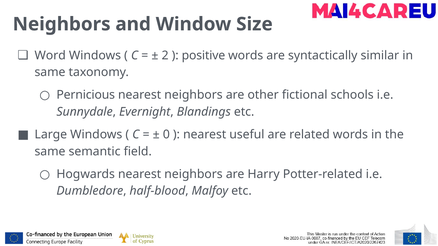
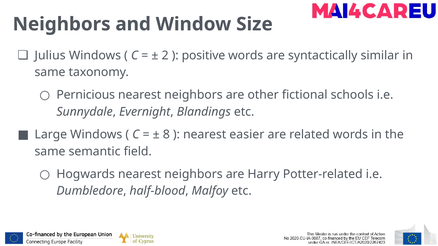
Word: Word -> Julius
0: 0 -> 8
useful: useful -> easier
